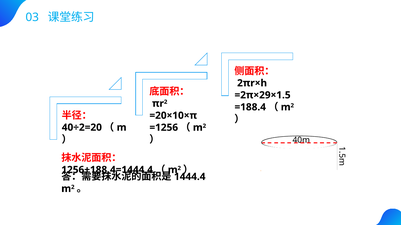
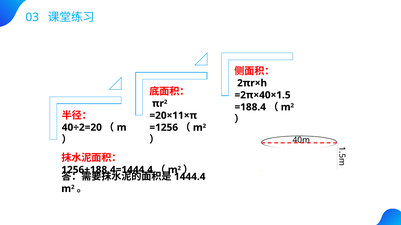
=2π×29×1.5: =2π×29×1.5 -> =2π×40×1.5
=20×10×π: =20×10×π -> =20×11×π
